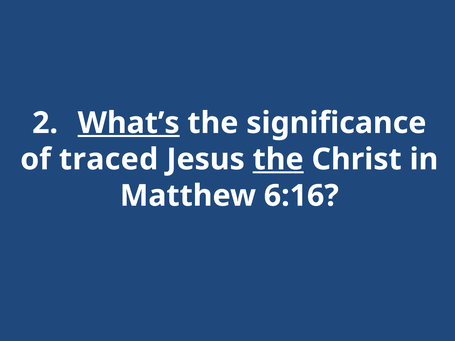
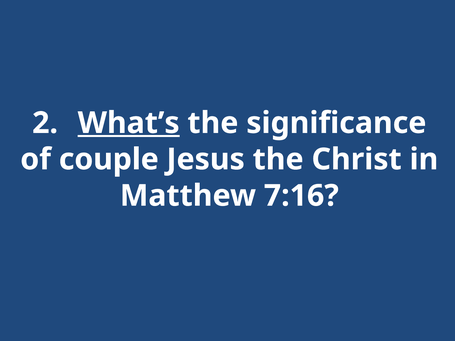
traced: traced -> couple
the at (278, 159) underline: present -> none
6:16: 6:16 -> 7:16
